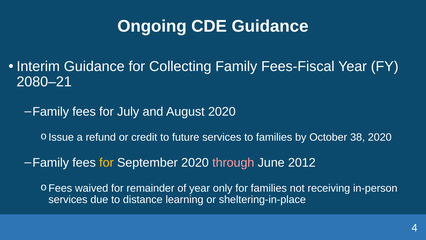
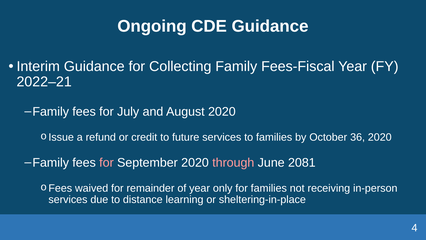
2080–21: 2080–21 -> 2022–21
38: 38 -> 36
for at (106, 162) colour: yellow -> pink
2012: 2012 -> 2081
